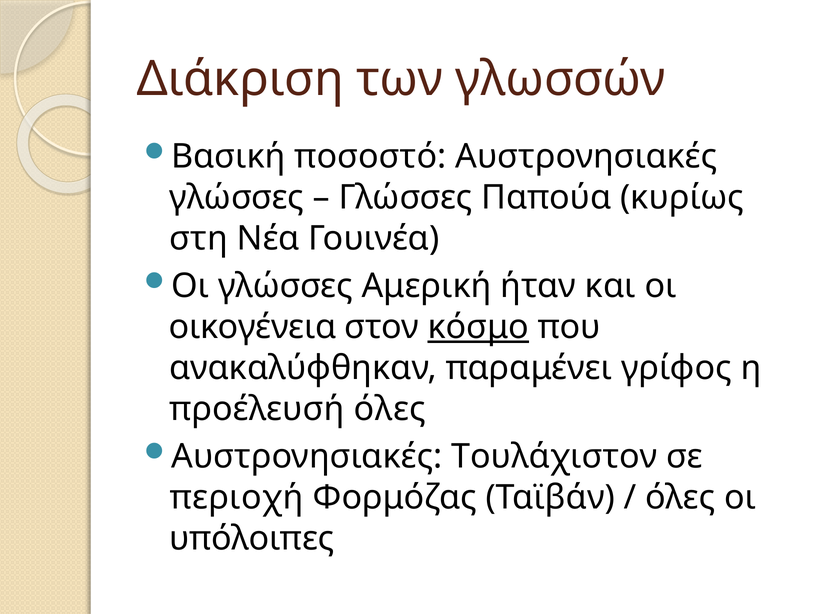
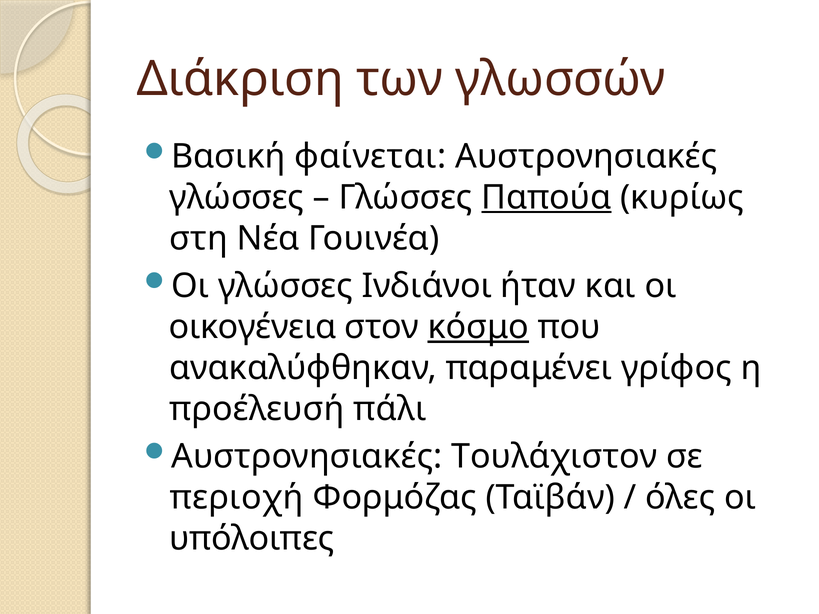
ποσοστό: ποσοστό -> φαίνεται
Παπούα underline: none -> present
Αμερική: Αμερική -> Ινδιάνοι
προέλευσή όλες: όλες -> πάλι
